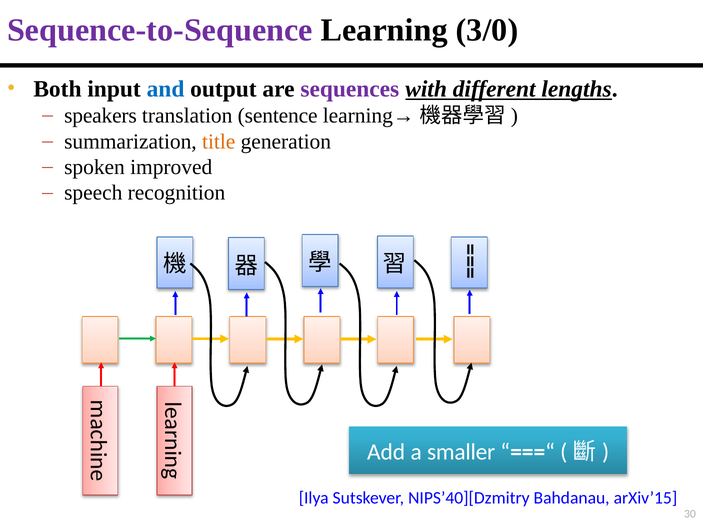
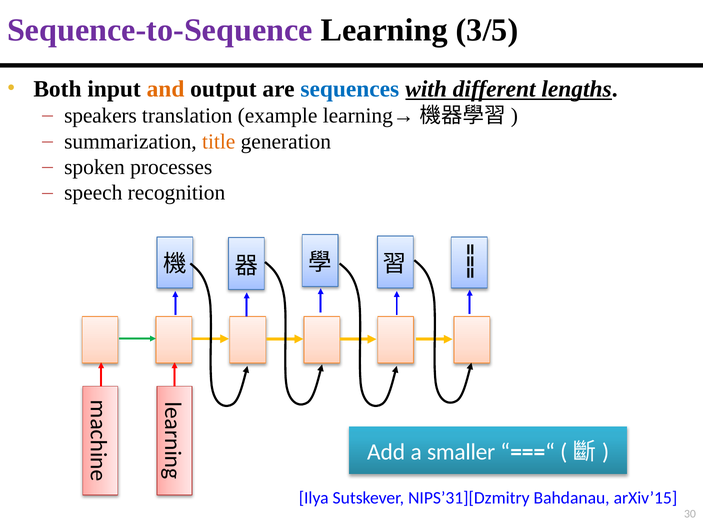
3/0: 3/0 -> 3/5
and colour: blue -> orange
sequences colour: purple -> blue
sentence: sentence -> example
improved: improved -> processes
NIPS’40][Dzmitry: NIPS’40][Dzmitry -> NIPS’31][Dzmitry
